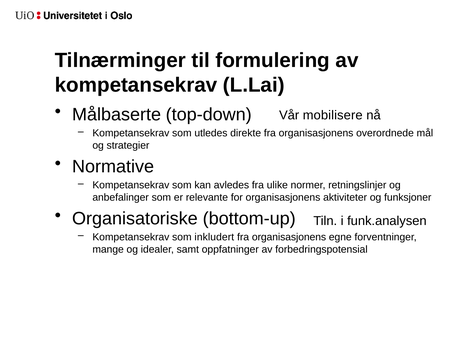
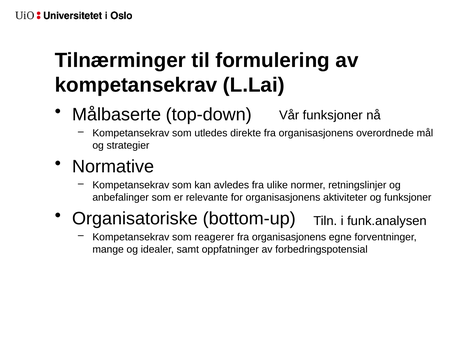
Vår mobilisere: mobilisere -> funksjoner
inkludert: inkludert -> reagerer
